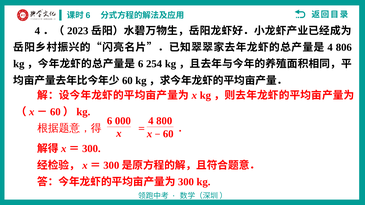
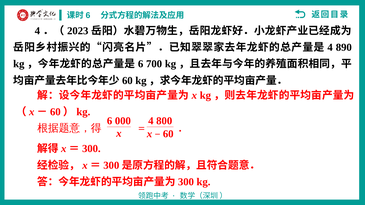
806: 806 -> 890
254: 254 -> 700
